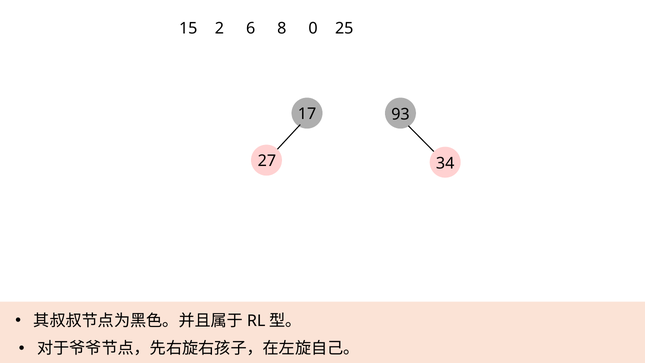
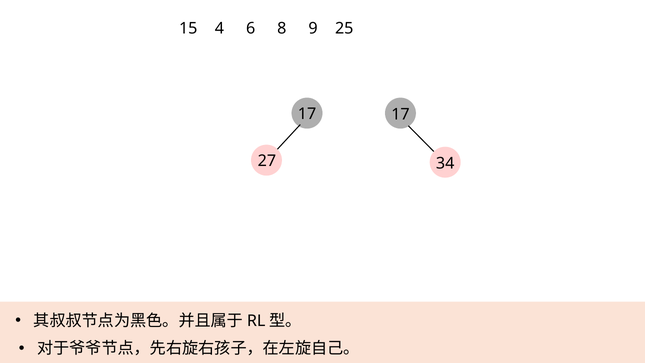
2: 2 -> 4
0: 0 -> 9
17 93: 93 -> 17
